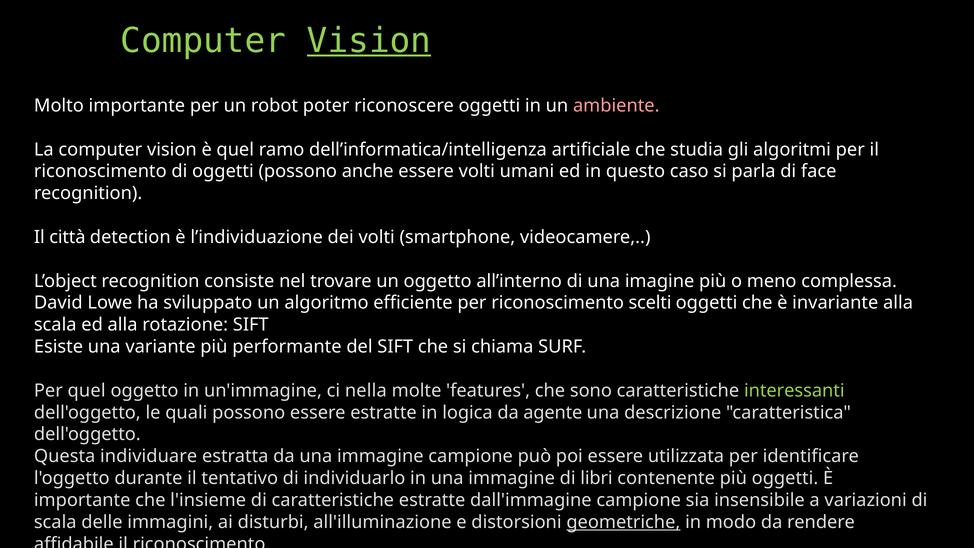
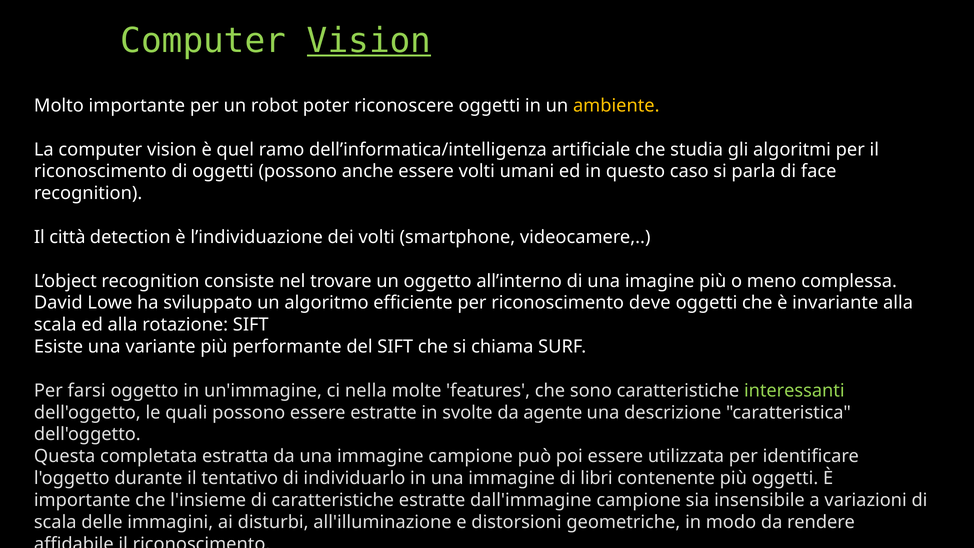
ambiente colour: pink -> yellow
scelti: scelti -> deve
Per quel: quel -> farsi
logica: logica -> svolte
individuare: individuare -> completata
geometriche underline: present -> none
